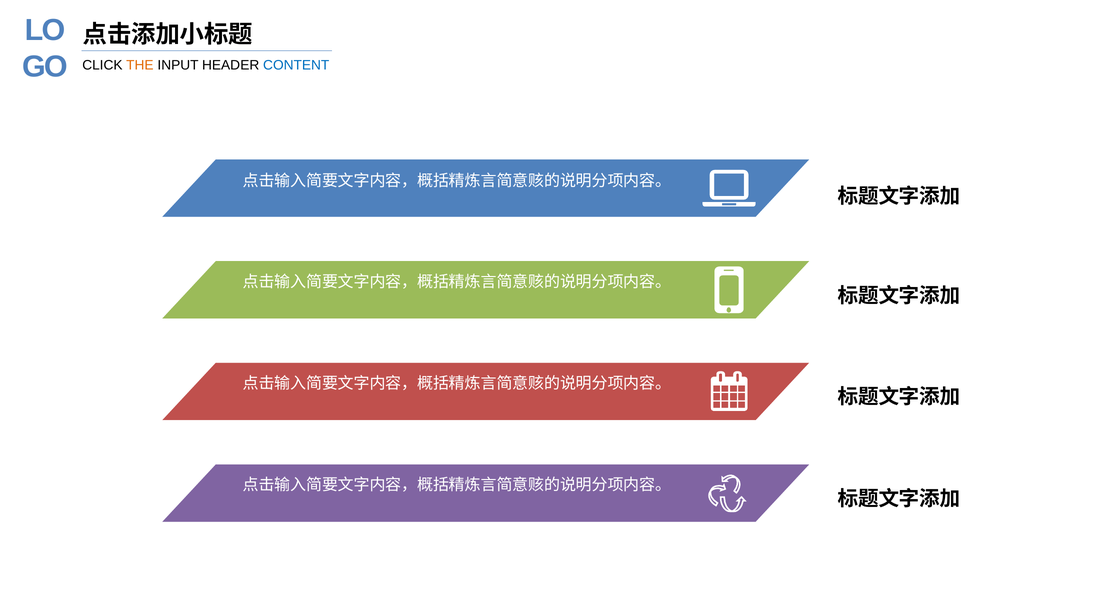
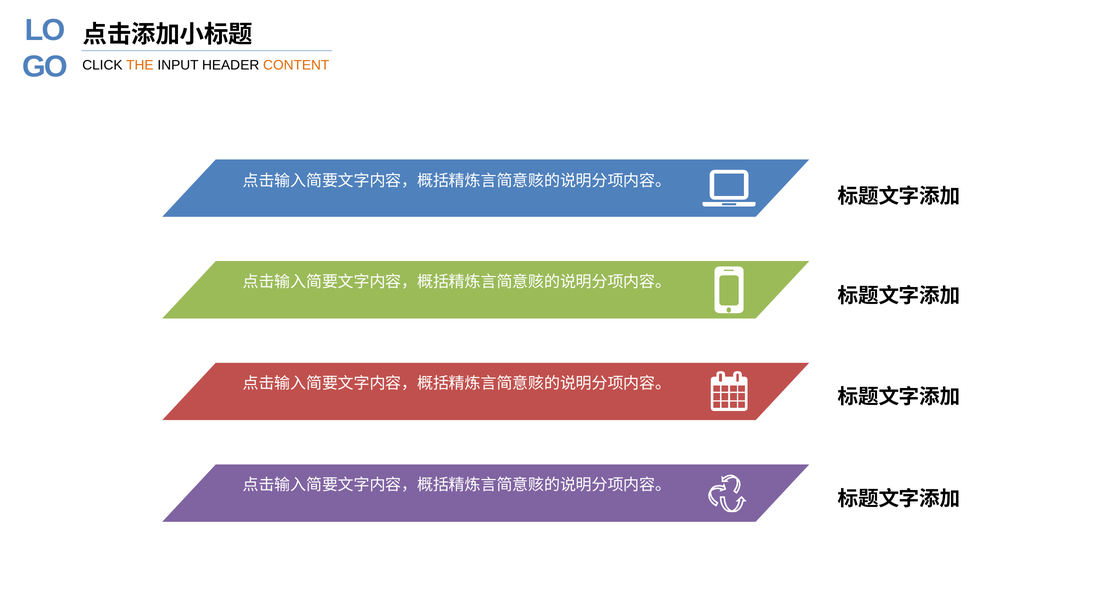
CONTENT colour: blue -> orange
